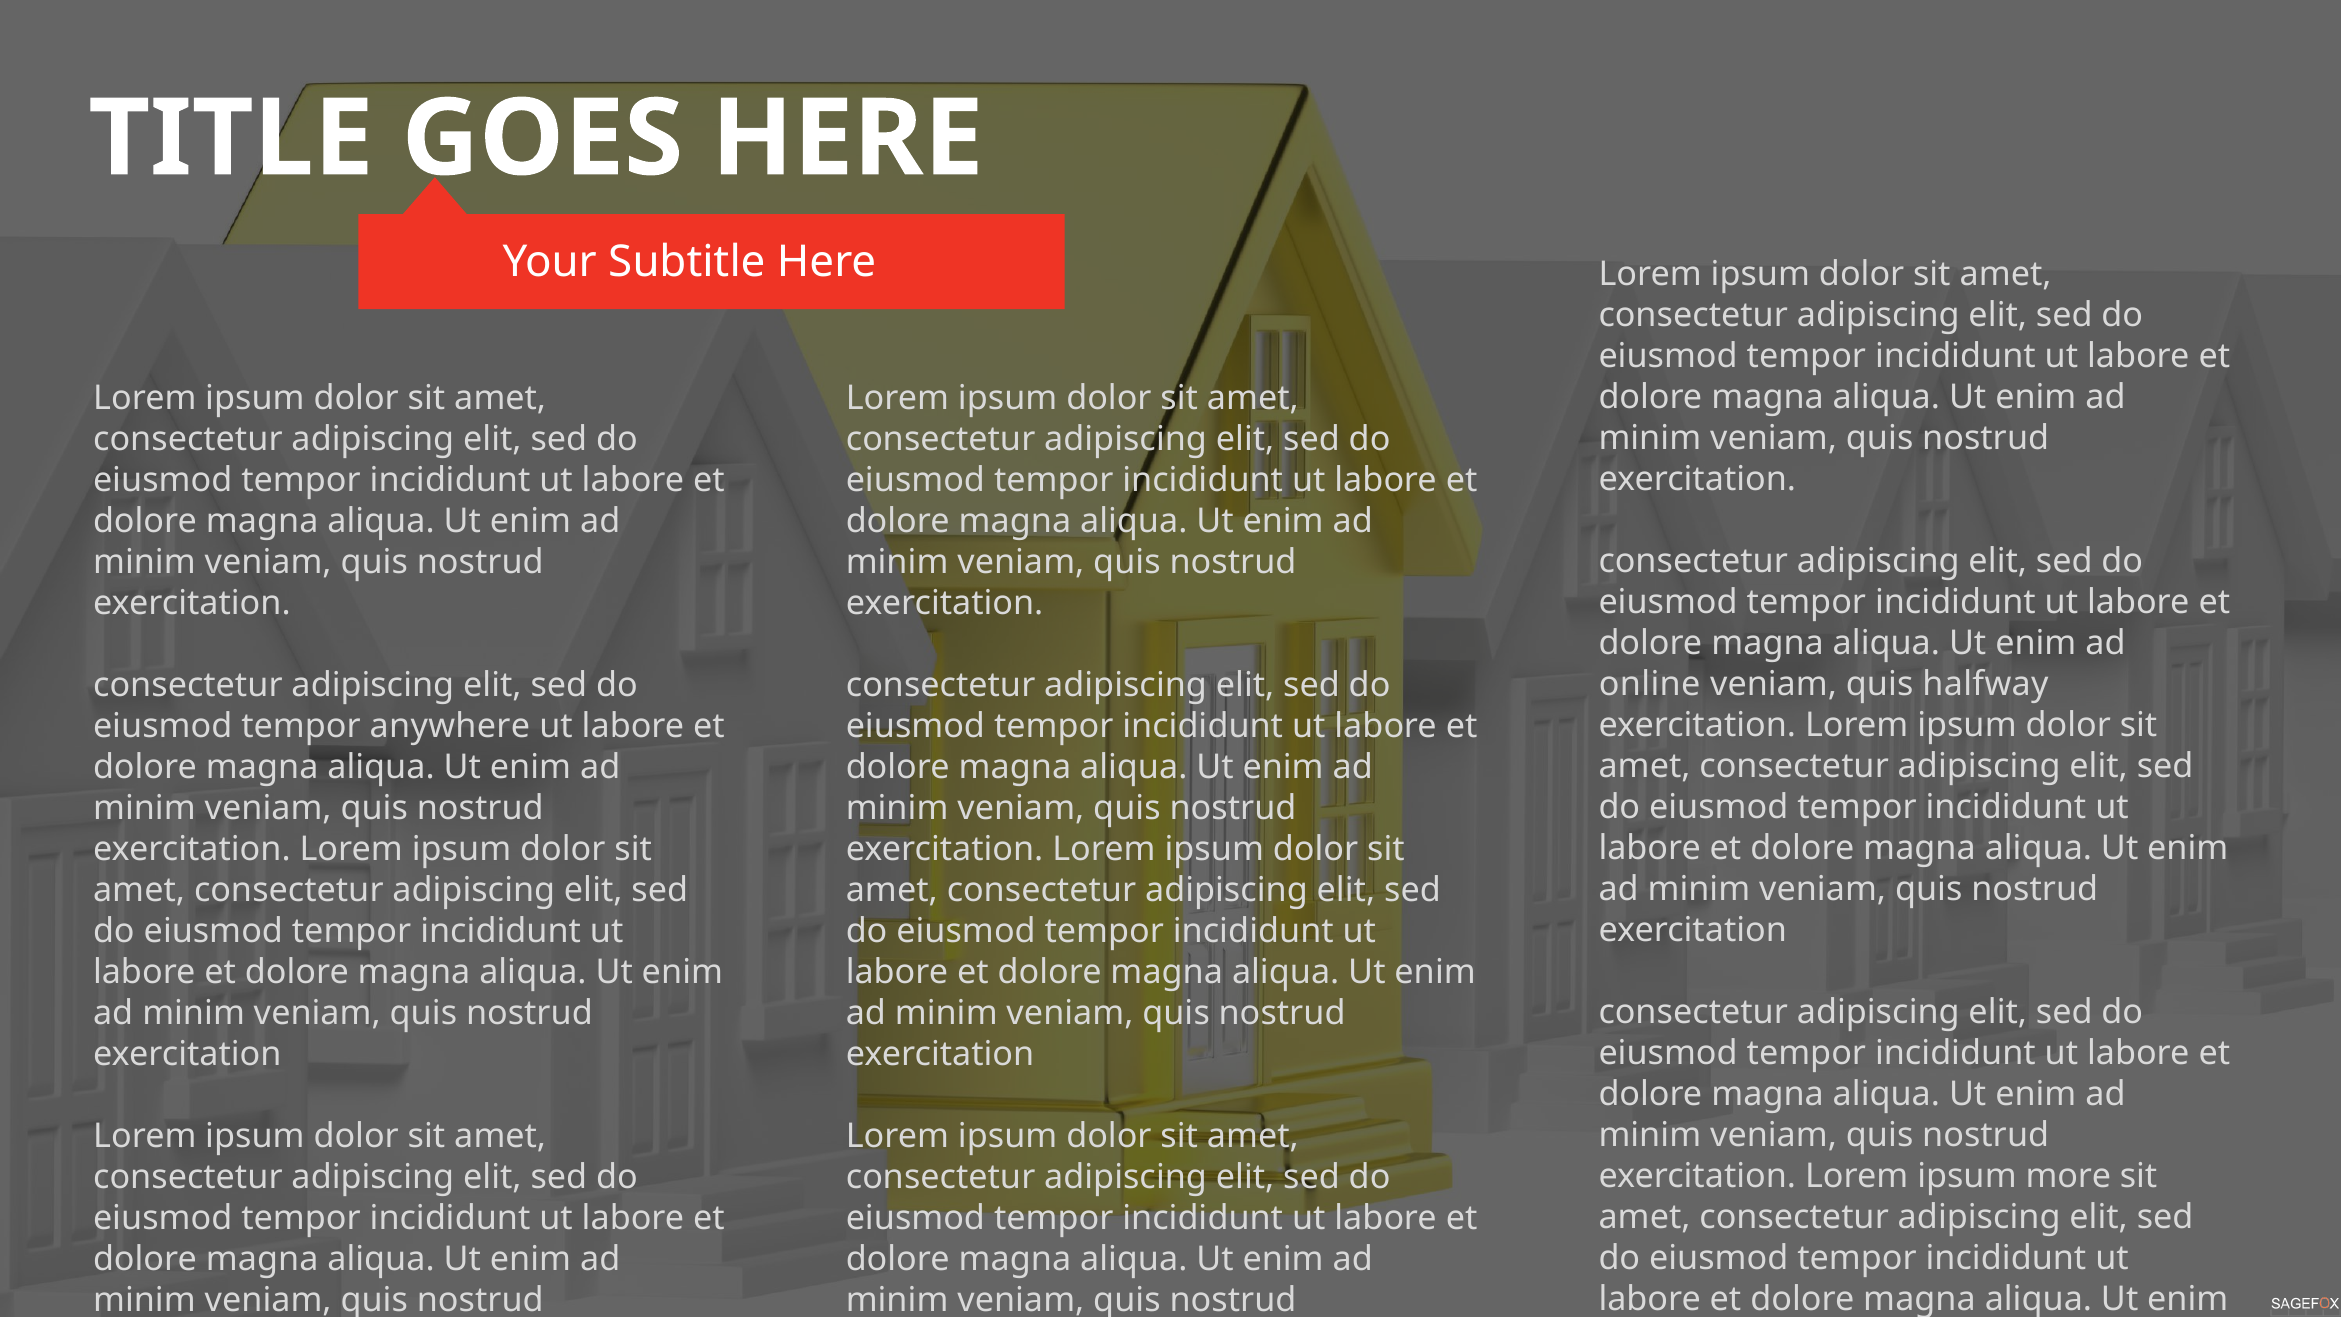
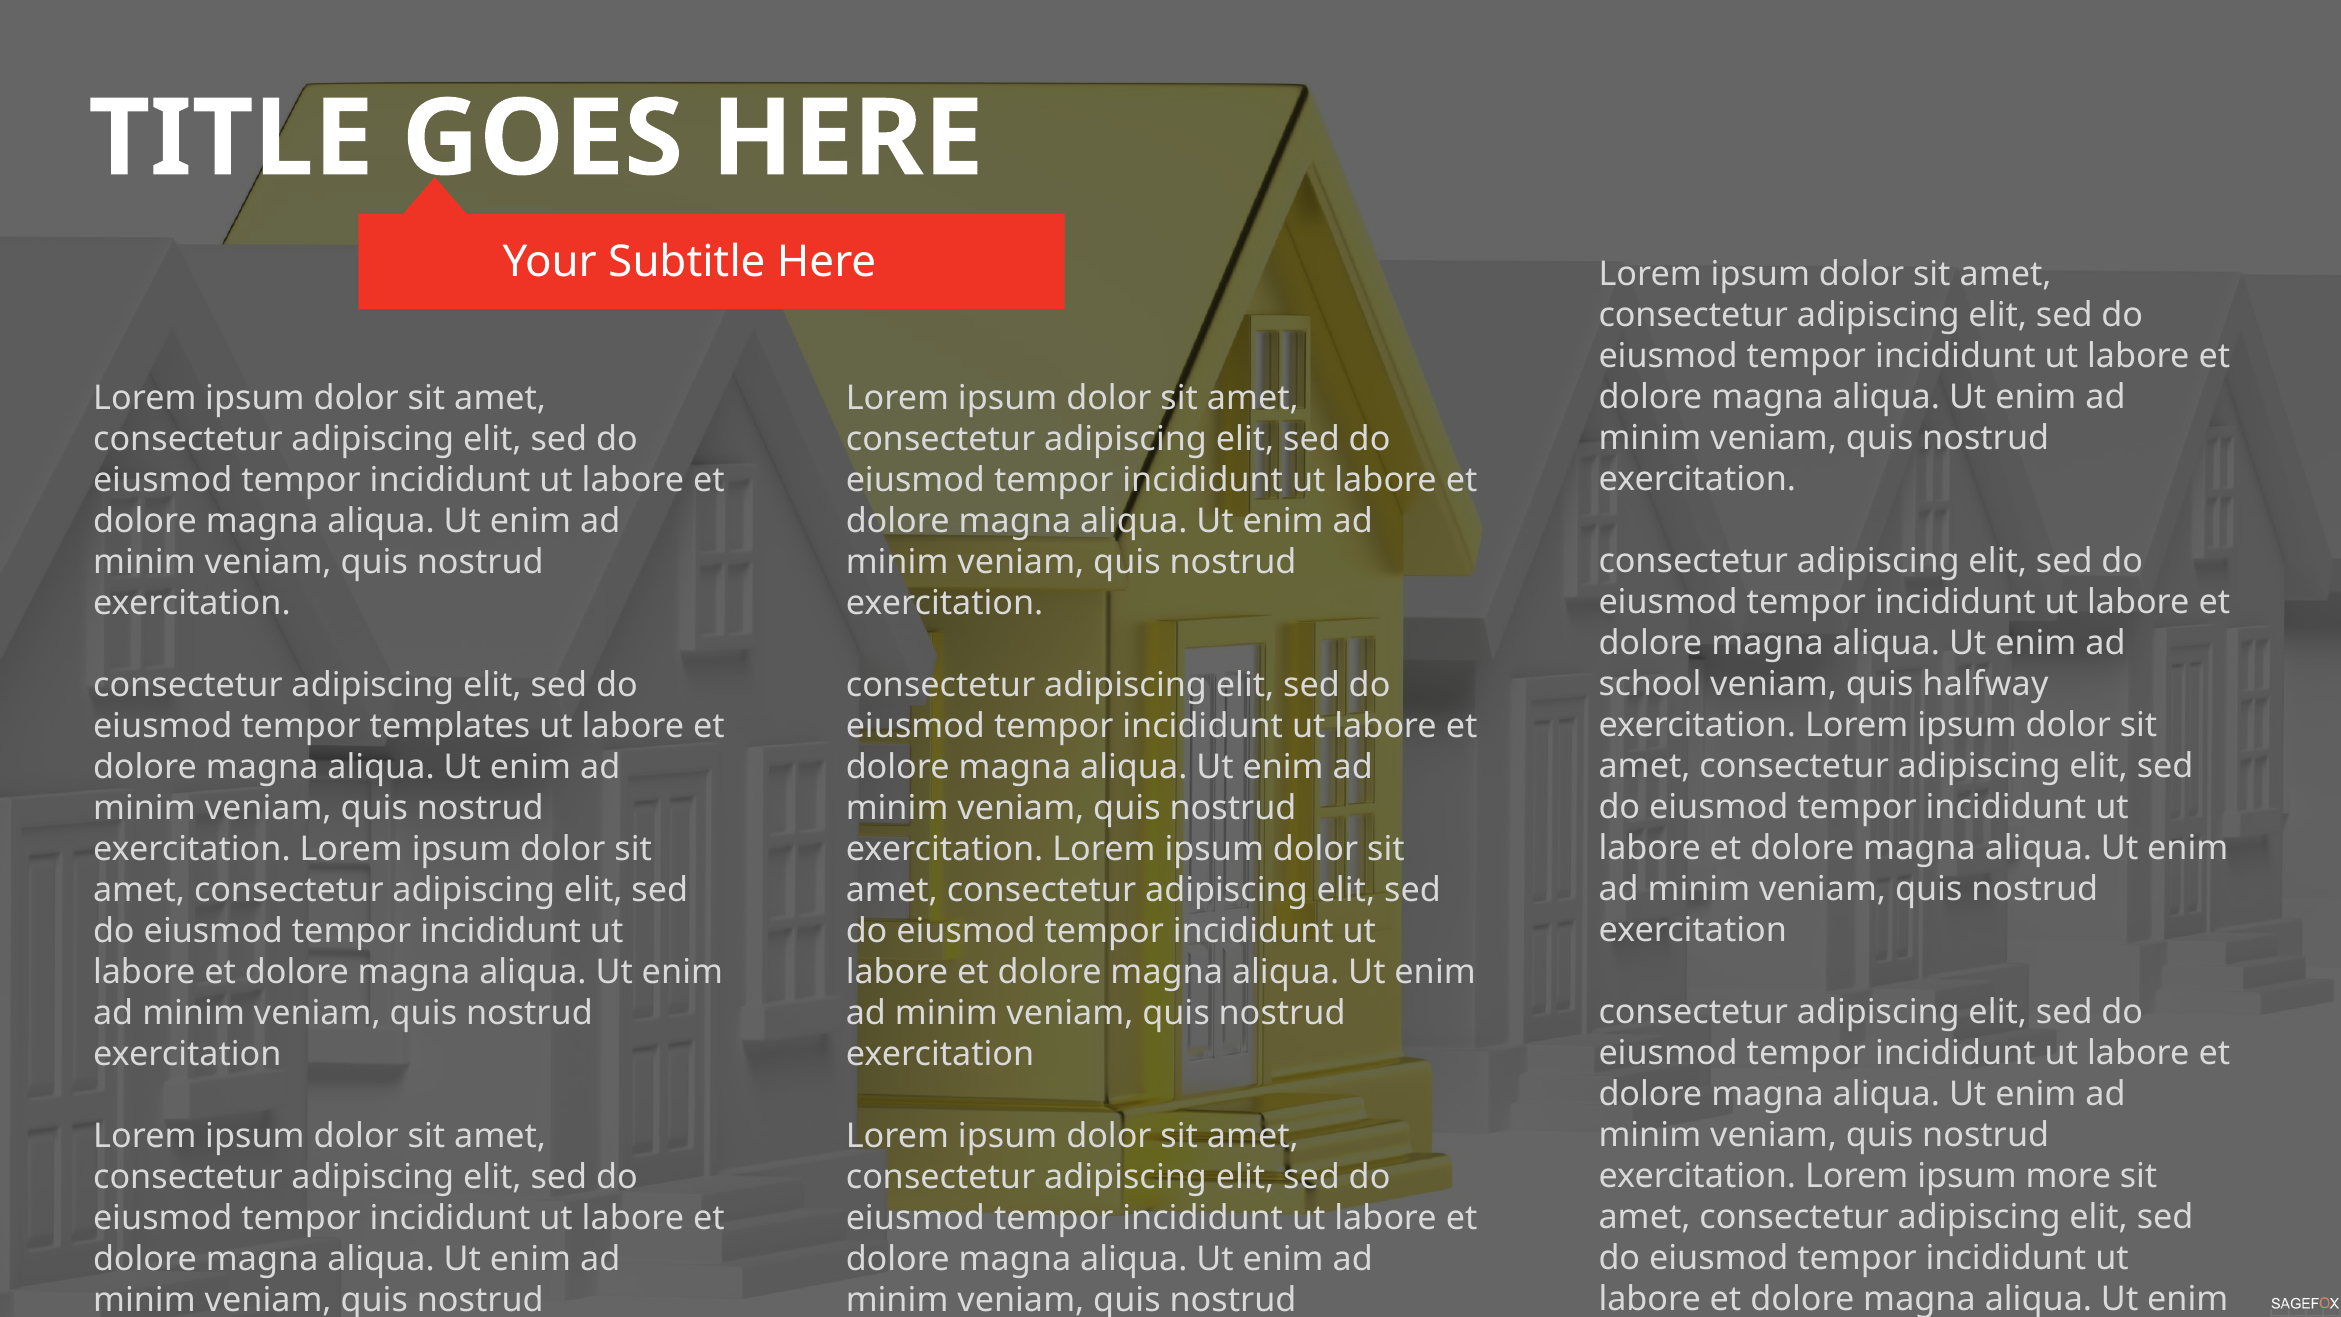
online: online -> school
anywhere: anywhere -> templates
